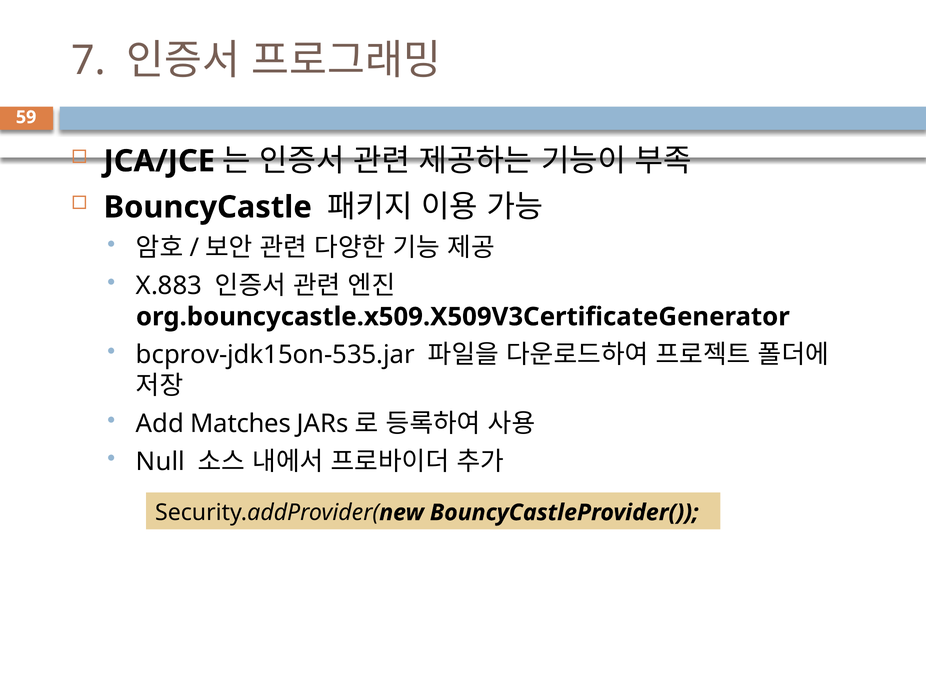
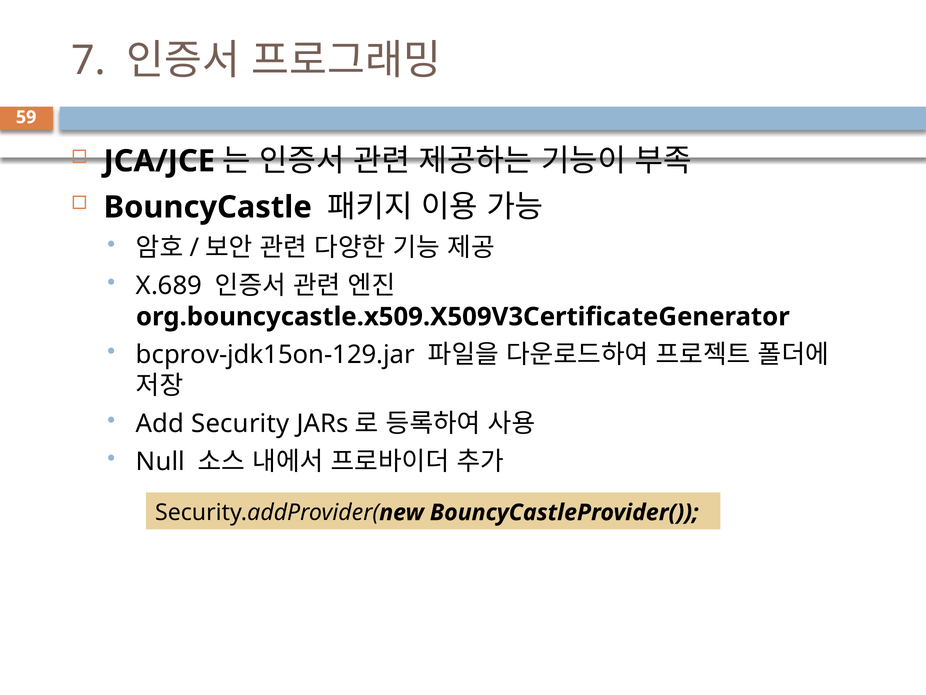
X.883: X.883 -> X.689
bcprov-jdk15on-535.jar: bcprov-jdk15on-535.jar -> bcprov-jdk15on-129.jar
Matches: Matches -> Security
